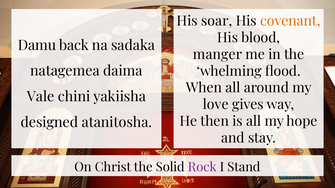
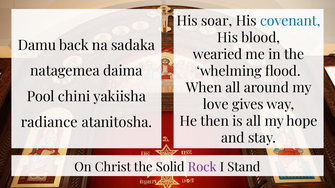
covenant colour: orange -> blue
manger: manger -> wearied
Vale: Vale -> Pool
designed: designed -> radiance
